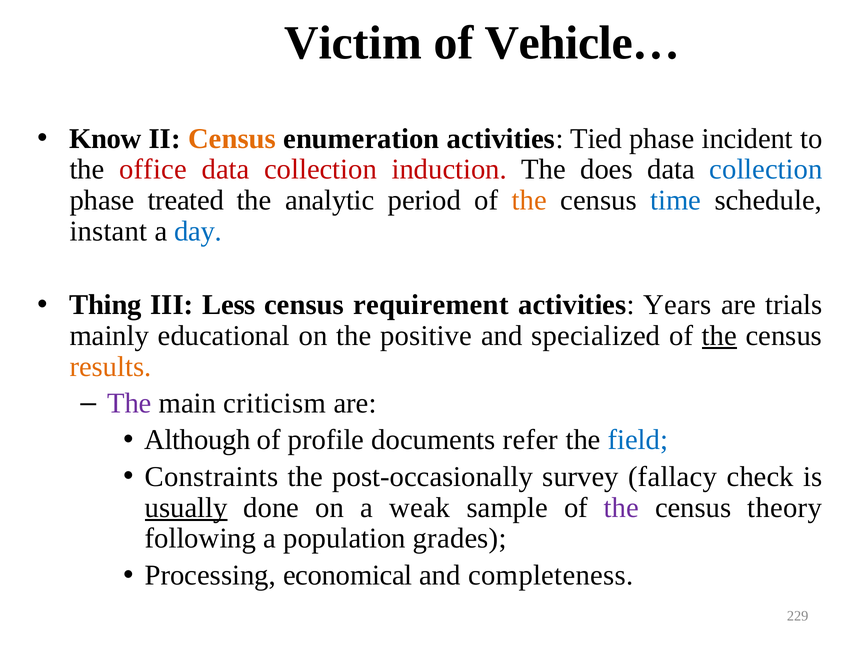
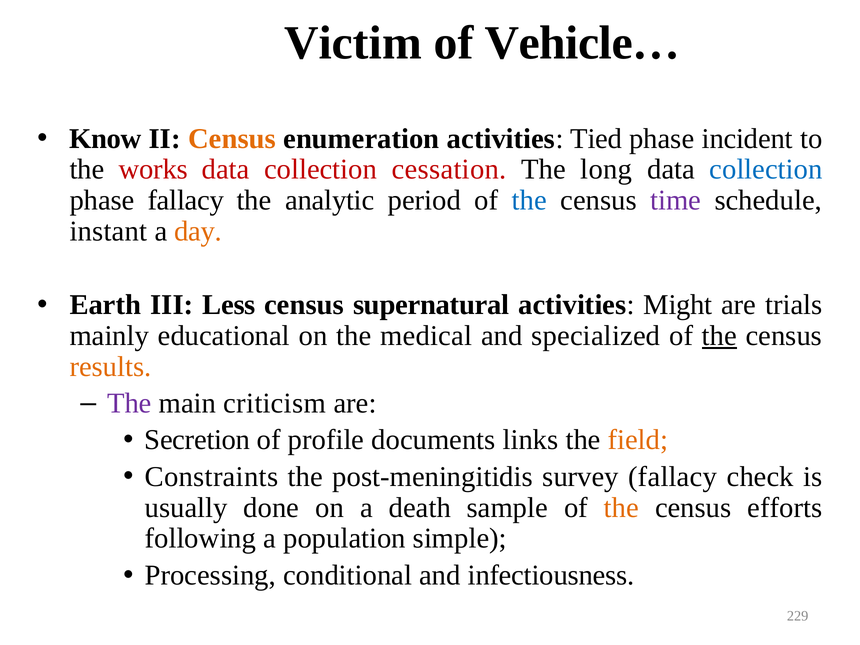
office: office -> works
induction: induction -> cessation
does: does -> long
phase treated: treated -> fallacy
the at (529, 200) colour: orange -> blue
time colour: blue -> purple
day colour: blue -> orange
Thing: Thing -> Earth
requirement: requirement -> supernatural
Years: Years -> Might
positive: positive -> medical
Although: Although -> Secretion
refer: refer -> links
field colour: blue -> orange
post-occasionally: post-occasionally -> post-meningitidis
usually underline: present -> none
weak: weak -> death
the at (621, 508) colour: purple -> orange
theory: theory -> efforts
grades: grades -> simple
economical: economical -> conditional
completeness: completeness -> infectiousness
